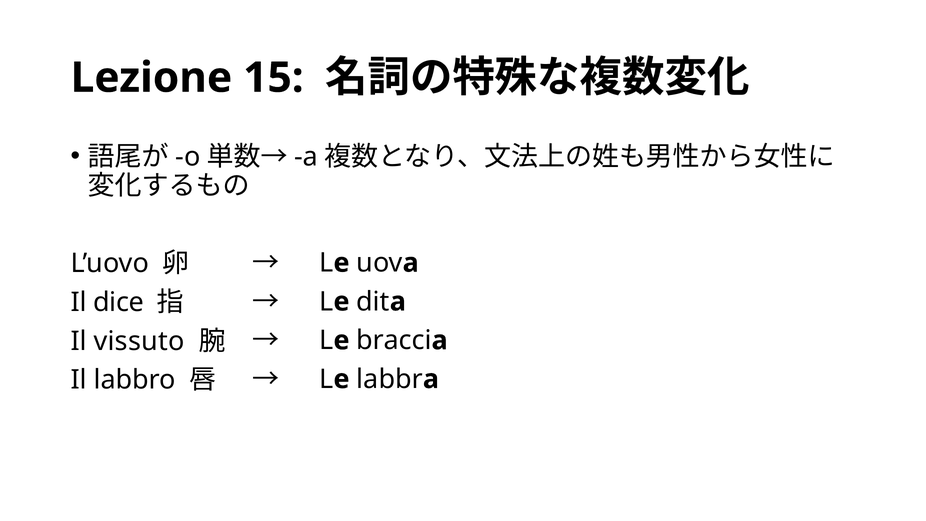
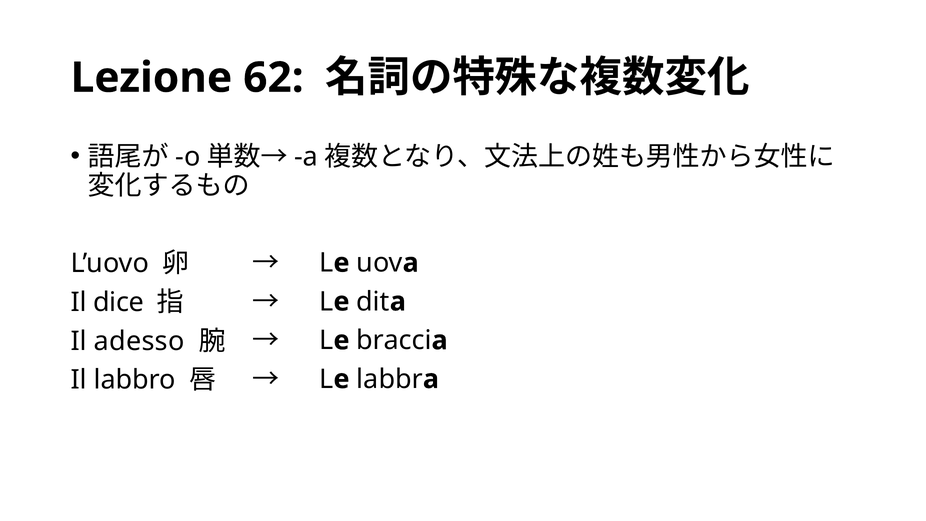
15: 15 -> 62
vissuto: vissuto -> adesso
